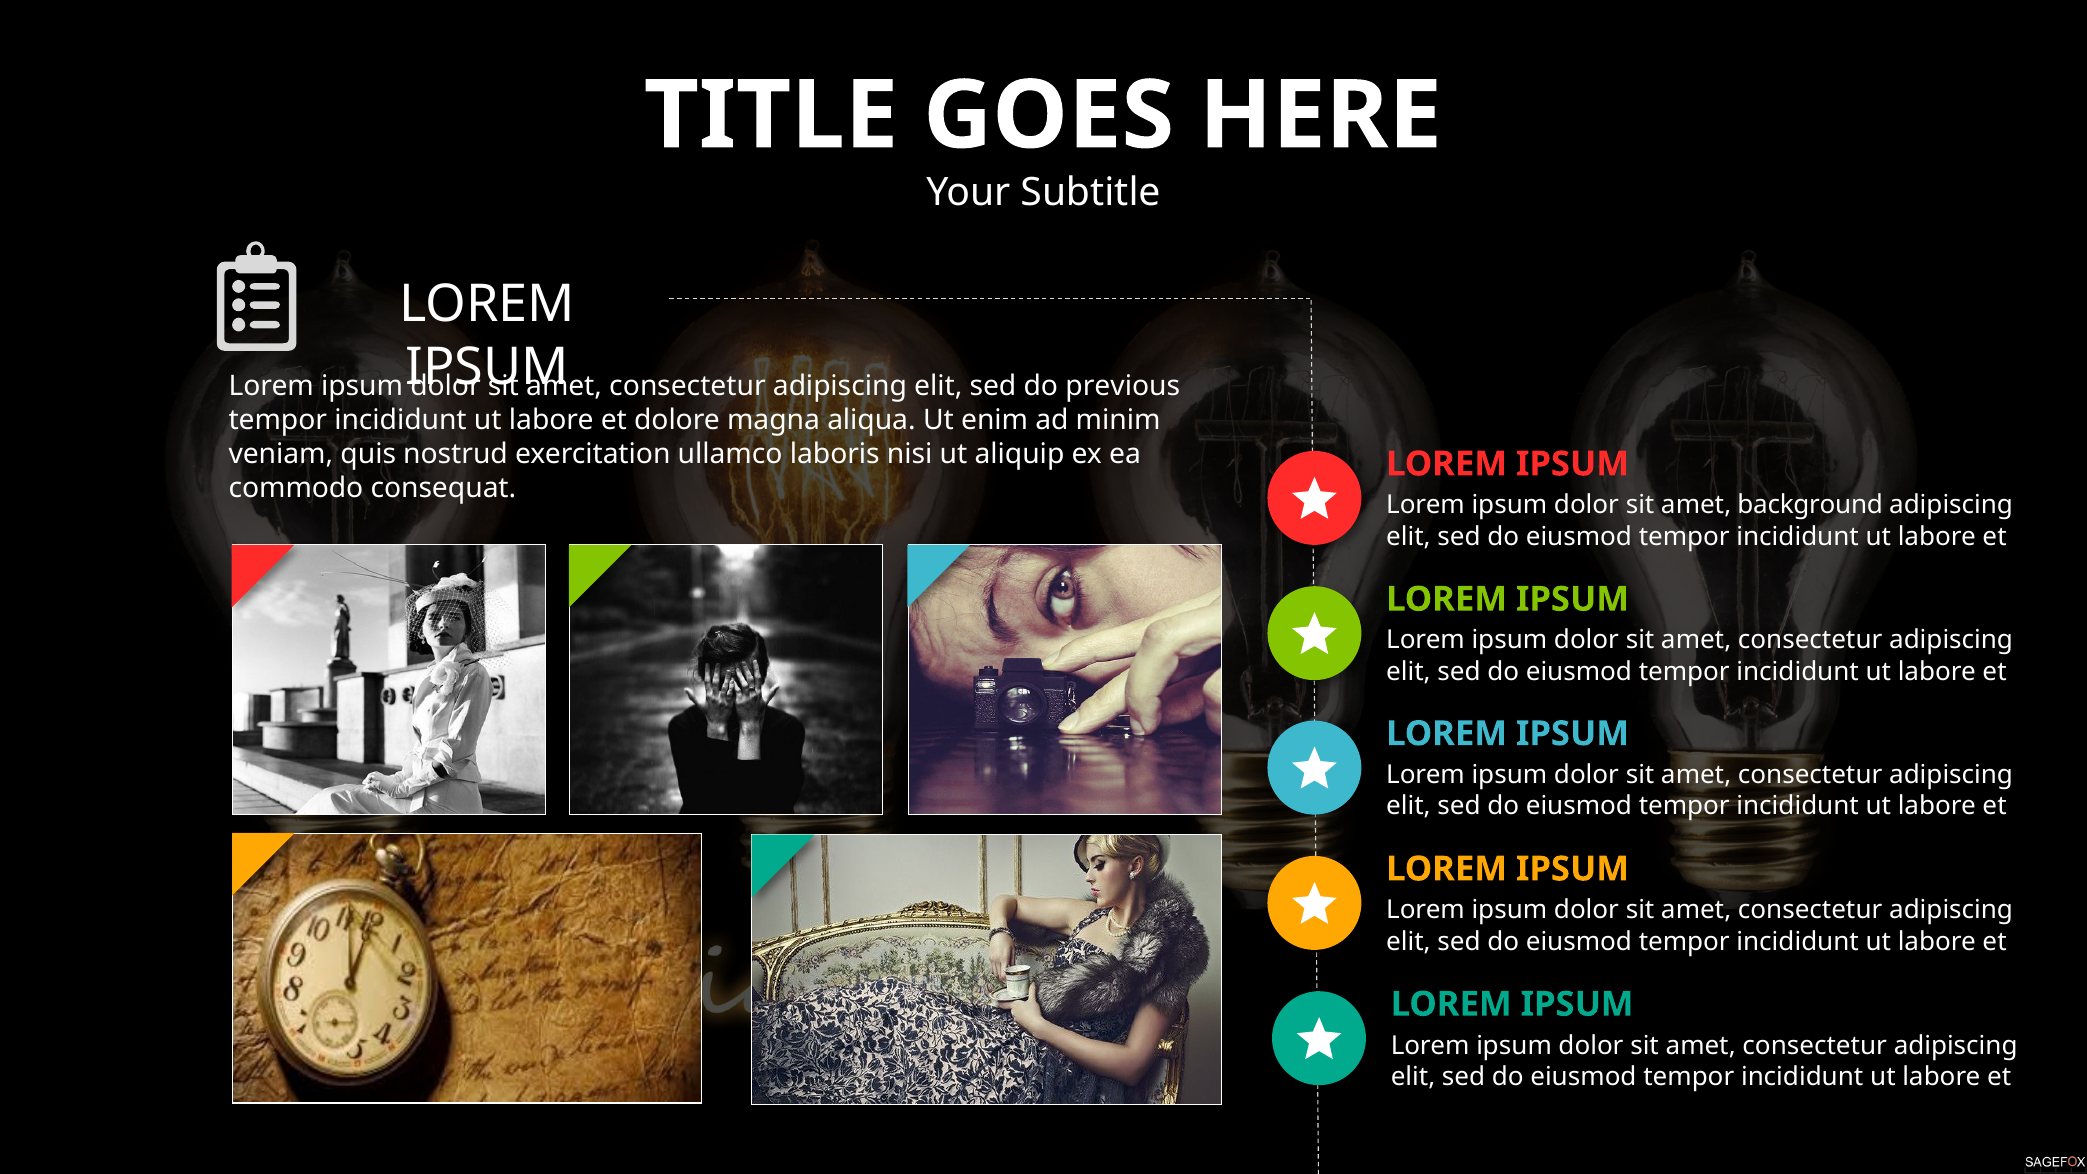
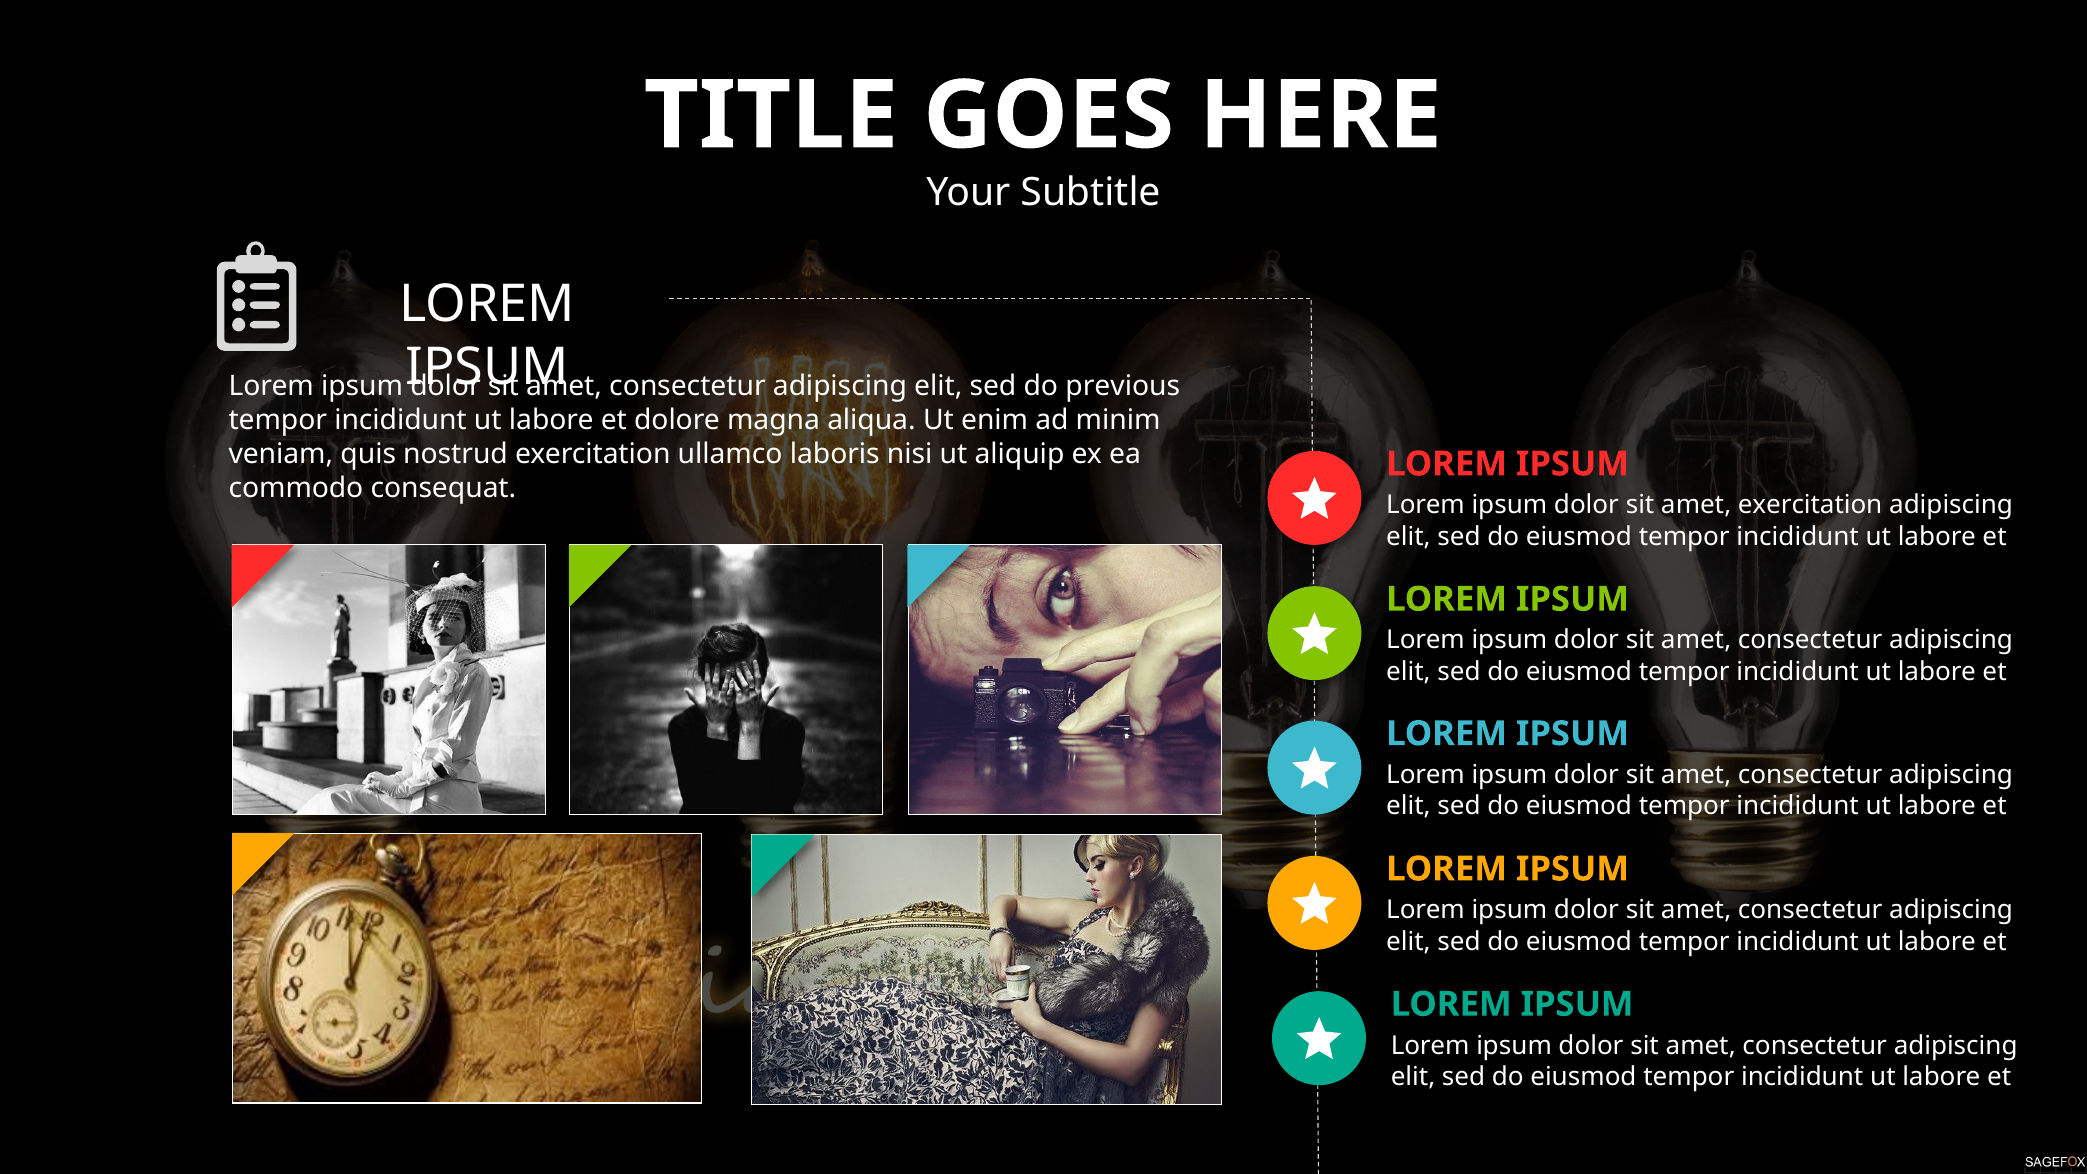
amet background: background -> exercitation
